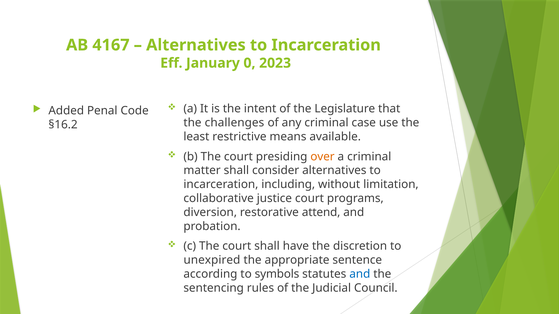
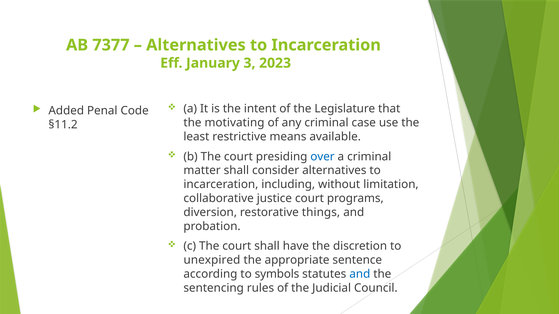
4167: 4167 -> 7377
0: 0 -> 3
challenges: challenges -> motivating
§16.2: §16.2 -> §11.2
over colour: orange -> blue
attend: attend -> things
